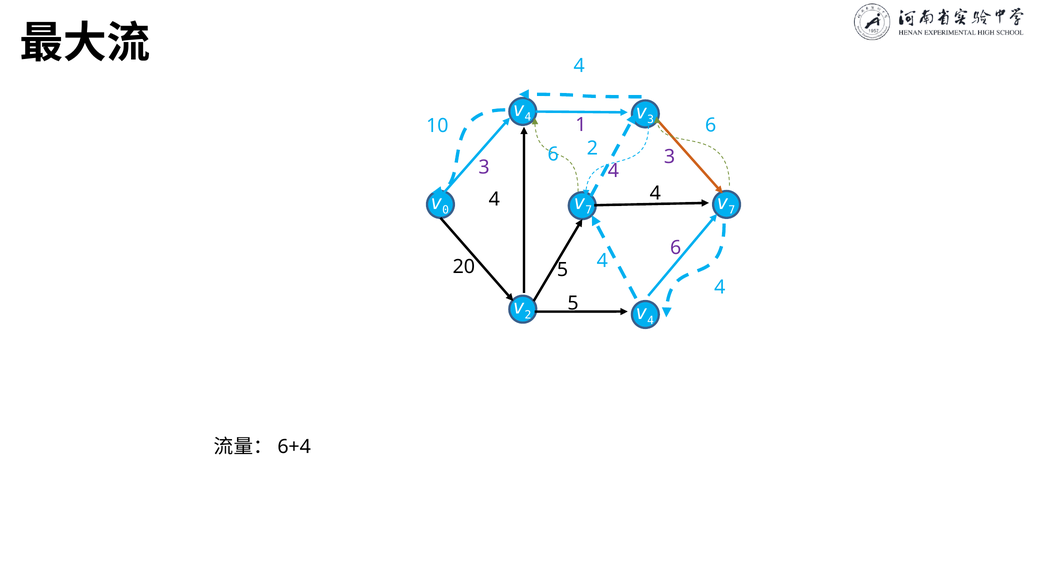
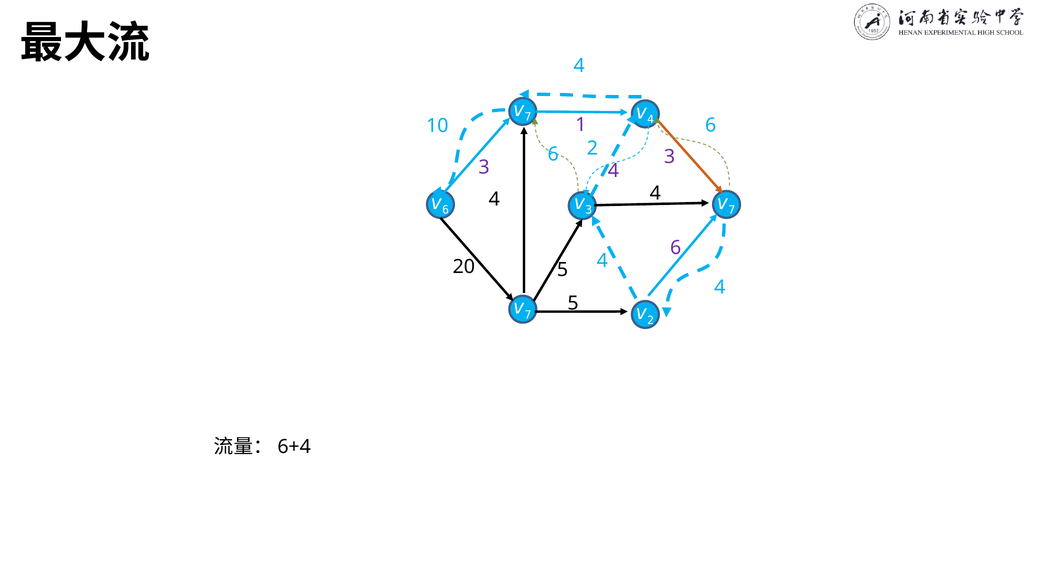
4 at (528, 117): 4 -> 7
3 at (651, 120): 3 -> 4
0 at (446, 210): 0 -> 6
7 at (589, 210): 7 -> 3
2 at (528, 315): 2 -> 7
4 at (651, 320): 4 -> 2
